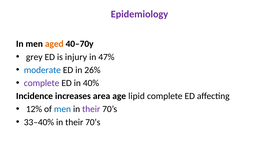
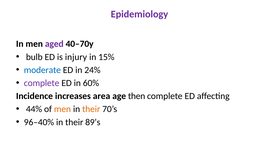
aged colour: orange -> purple
grey: grey -> bulb
47%: 47% -> 15%
26%: 26% -> 24%
40%: 40% -> 60%
lipid: lipid -> then
12%: 12% -> 44%
men at (62, 109) colour: blue -> orange
their at (91, 109) colour: purple -> orange
33–40%: 33–40% -> 96–40%
70’s at (93, 122): 70’s -> 89’s
